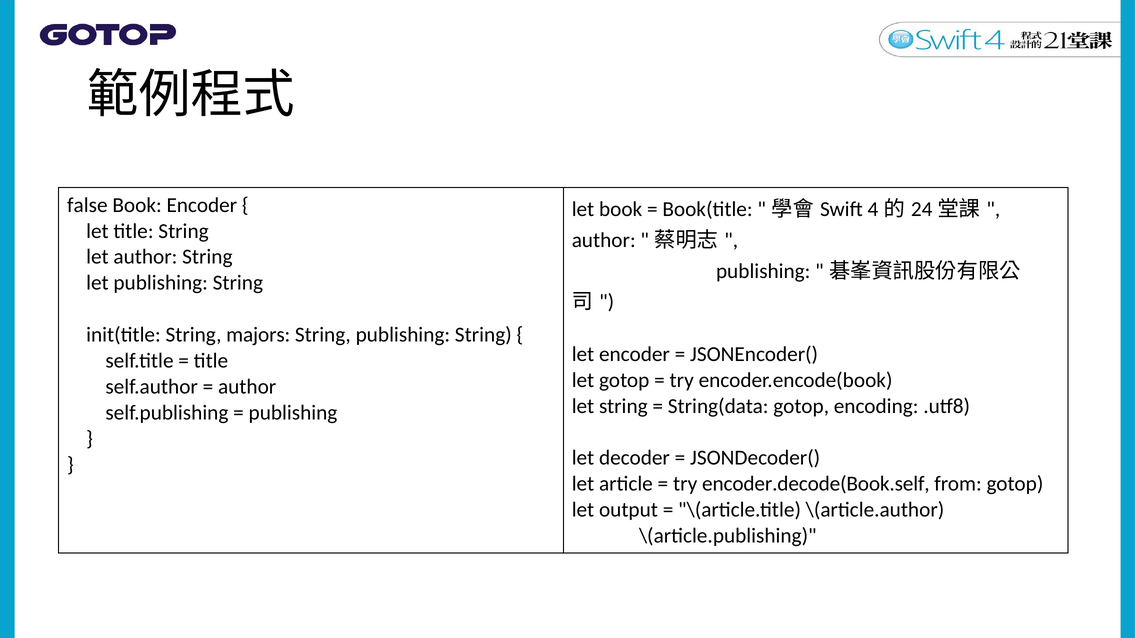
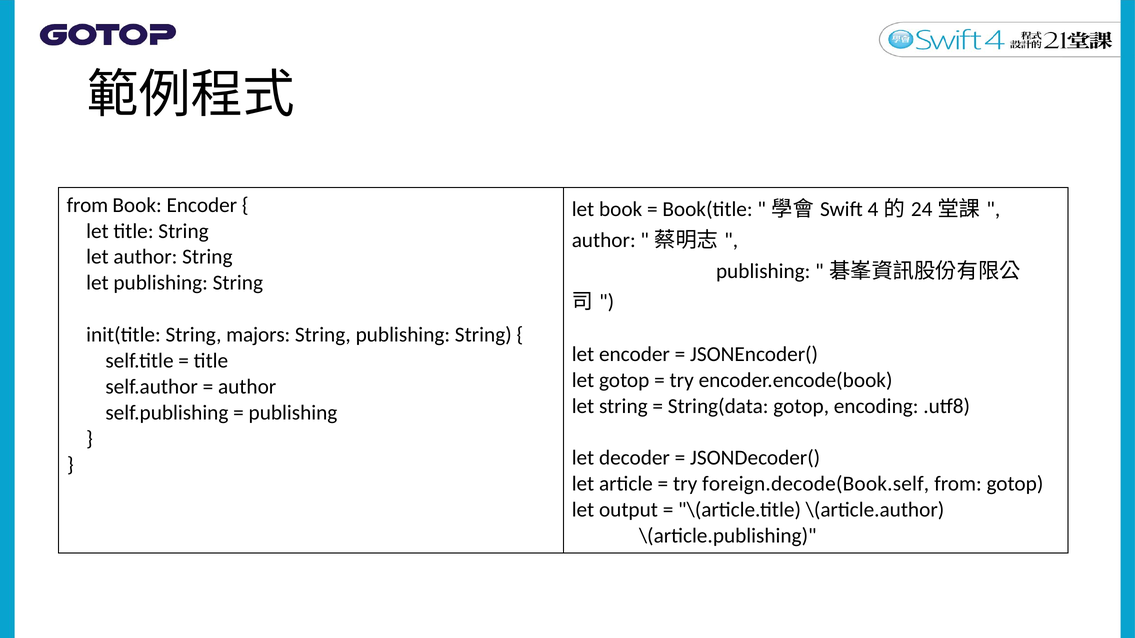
false at (87, 205): false -> from
encoder.decode(Book.self: encoder.decode(Book.self -> foreign.decode(Book.self
